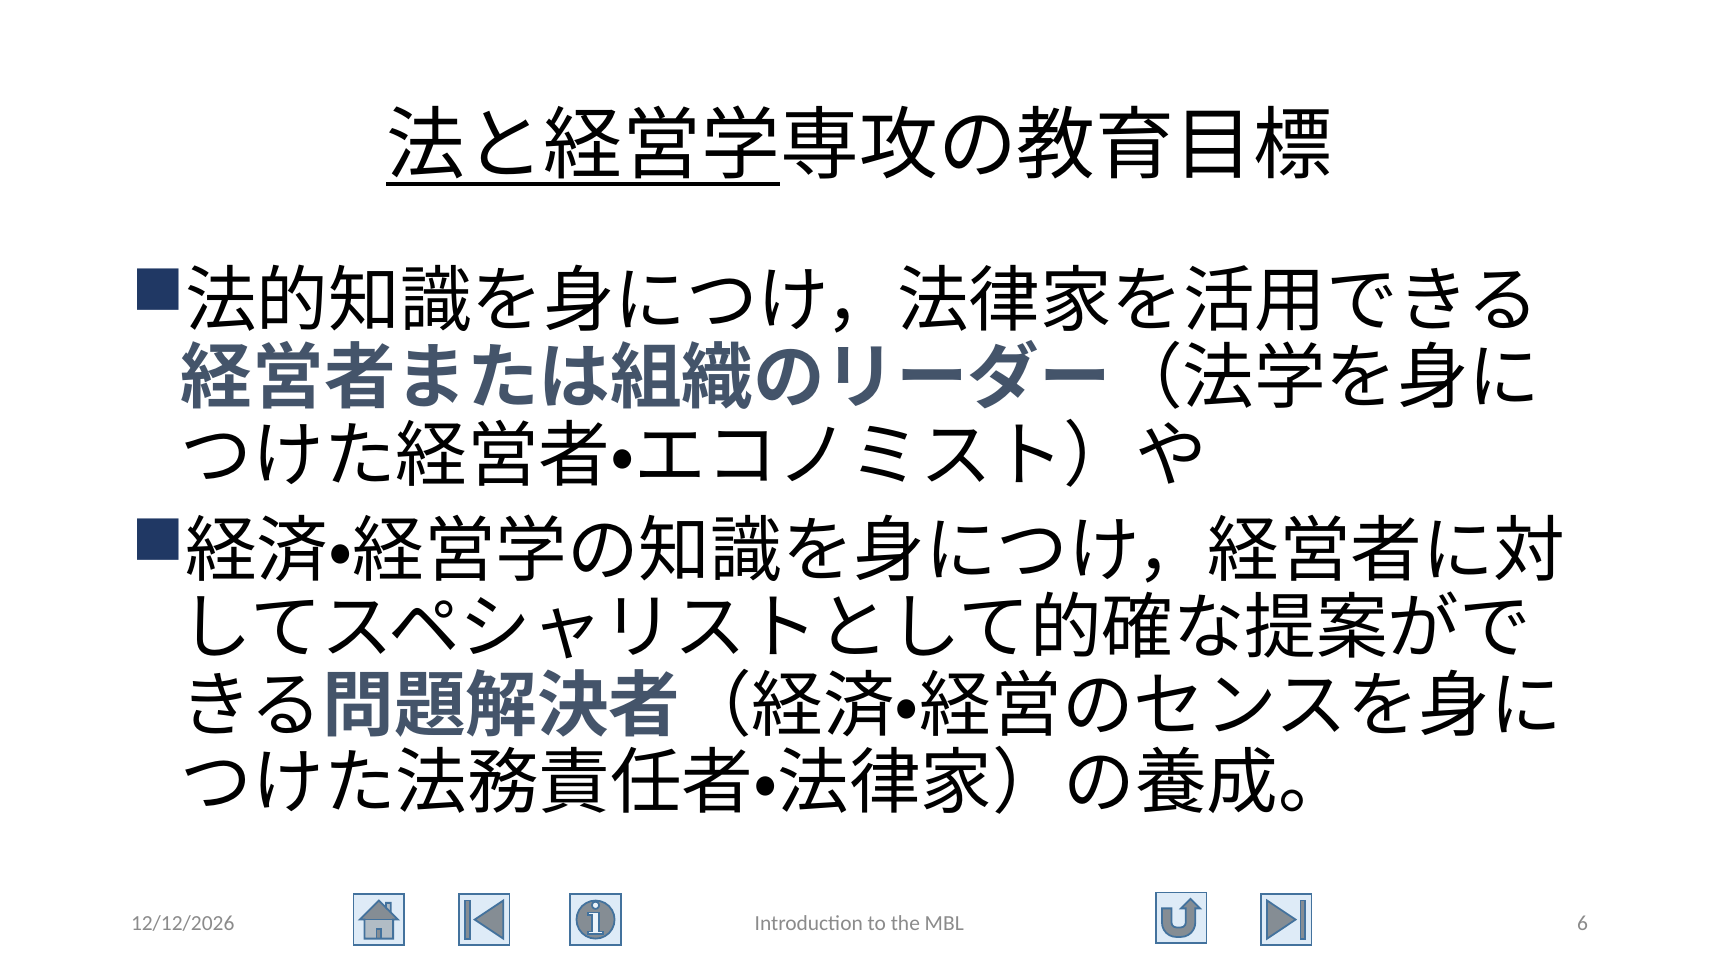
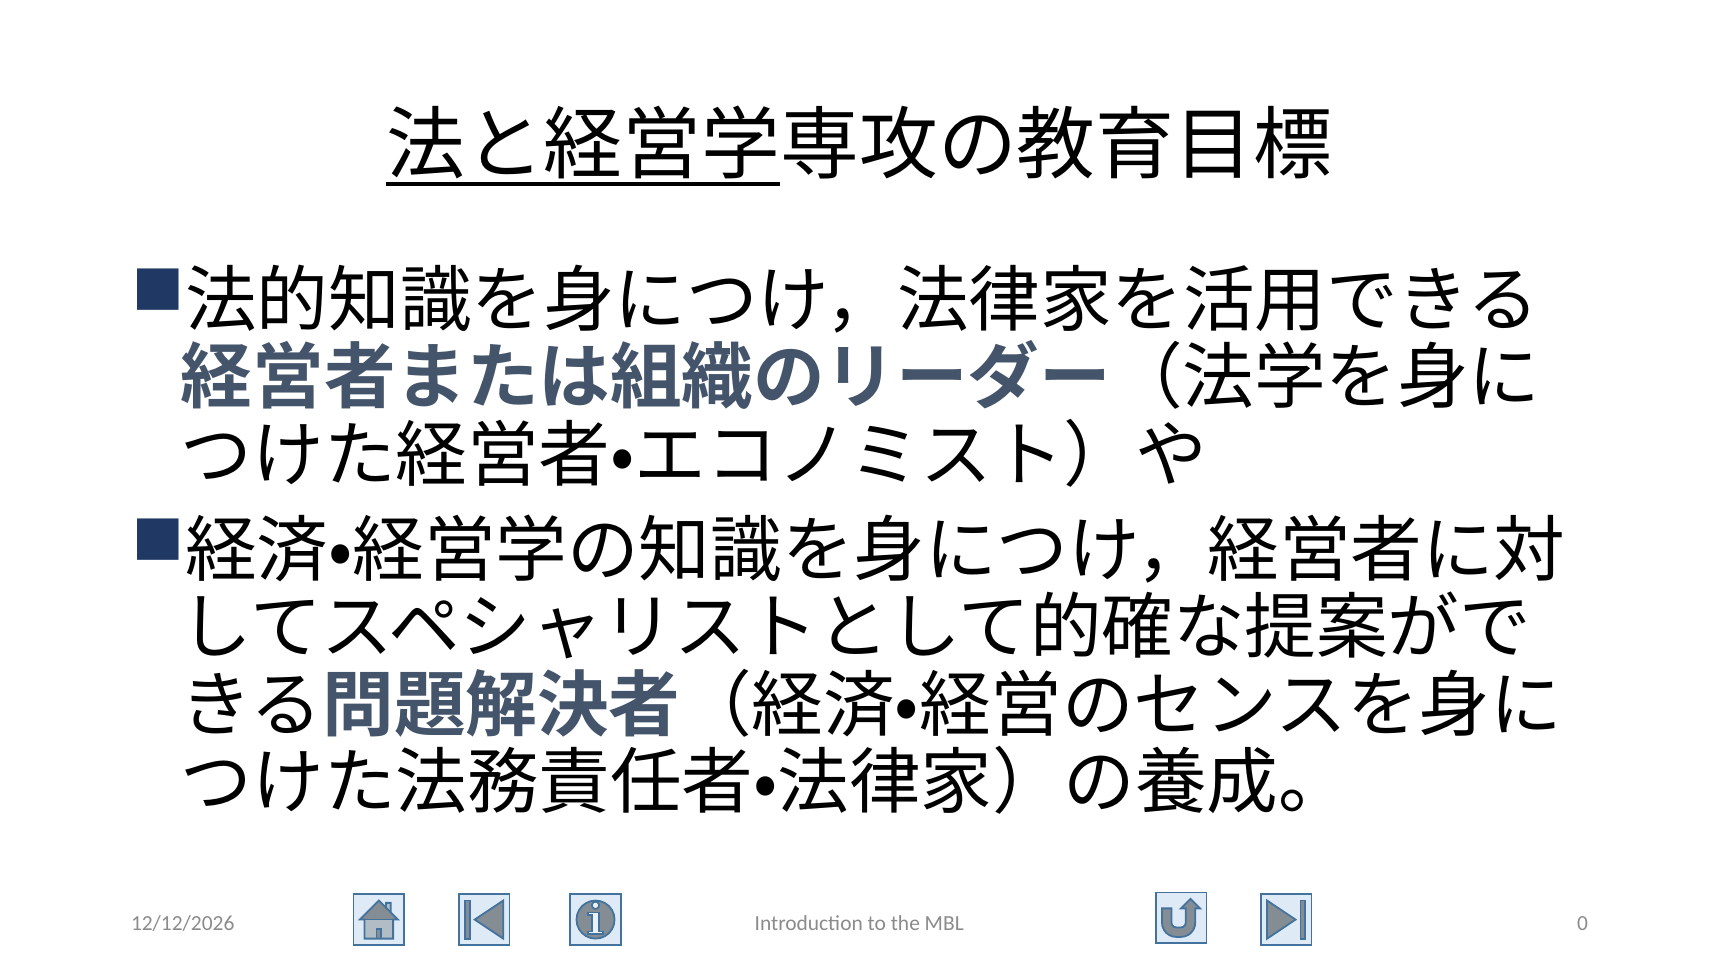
6: 6 -> 0
